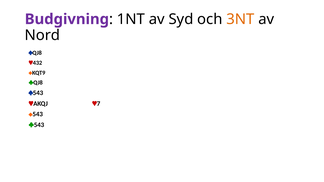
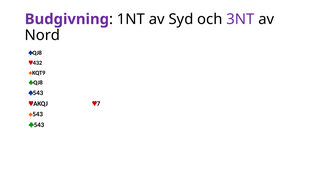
3NT colour: orange -> purple
